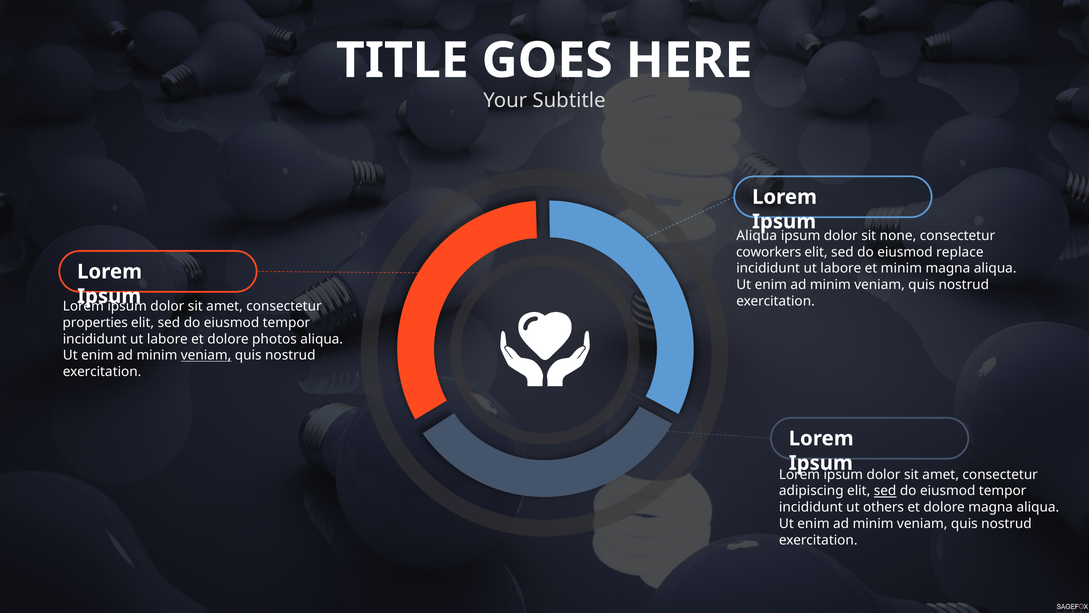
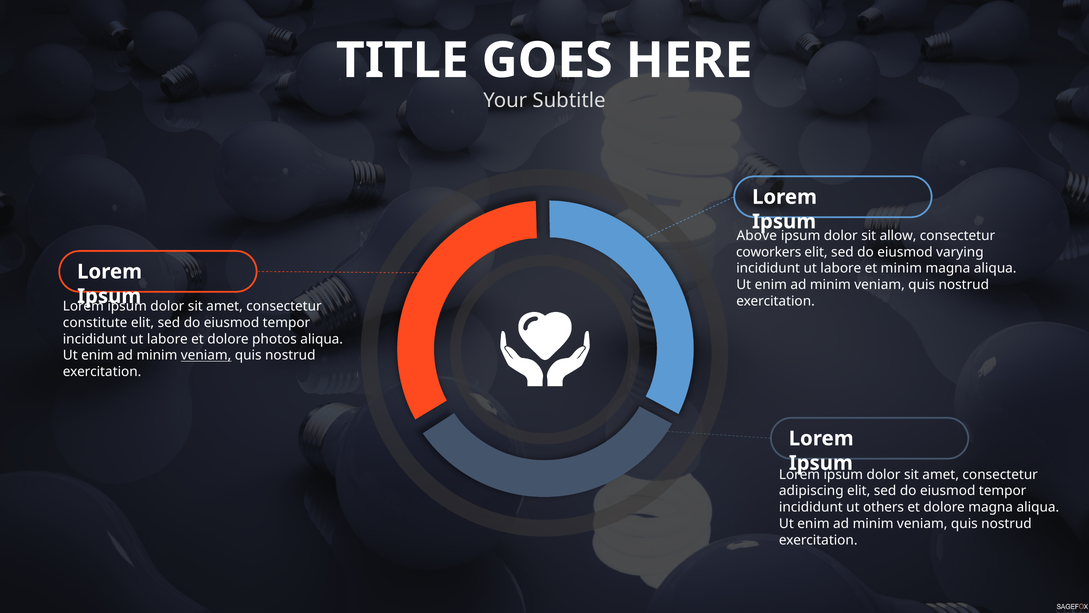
Aliqua at (757, 236): Aliqua -> Above
none: none -> allow
replace: replace -> varying
properties: properties -> constitute
sed at (885, 491) underline: present -> none
